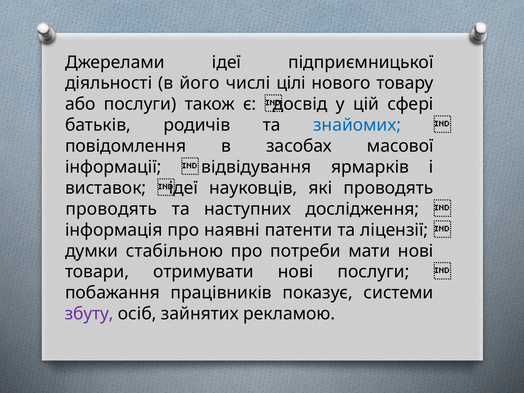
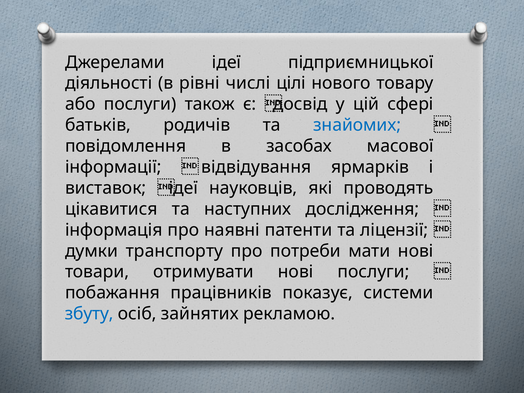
його: його -> рівні
проводять at (111, 209): проводять -> цікавитися
стабільною: стабільною -> транспорту
збуту colour: purple -> blue
